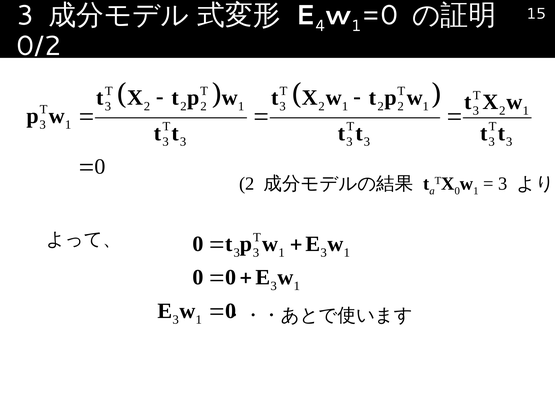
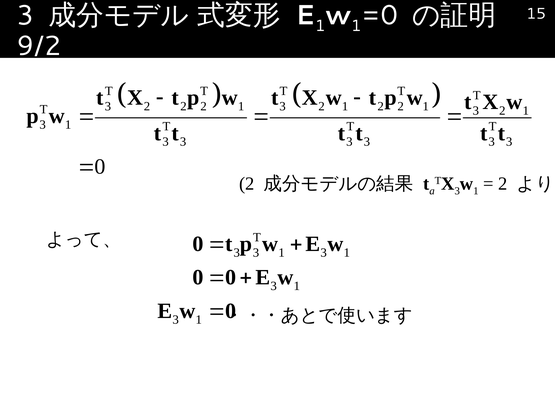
4 at (320, 26): 4 -> 1
0/2: 0/2 -> 9/2
0 at (457, 191): 0 -> 3
3 at (503, 183): 3 -> 2
